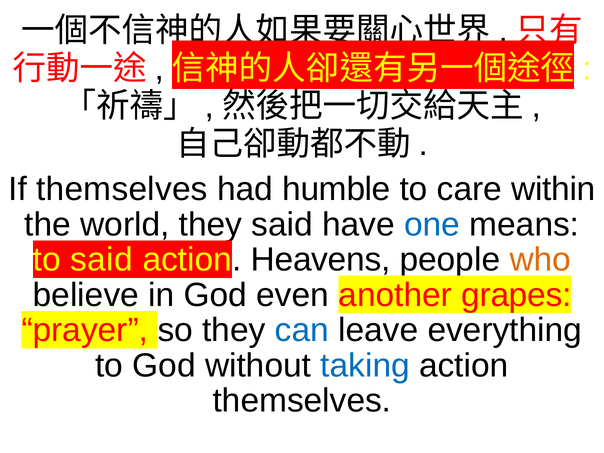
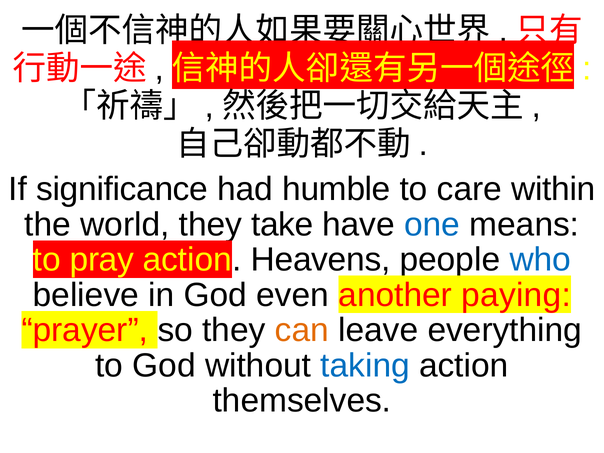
If themselves: themselves -> significance
they said: said -> take
to said: said -> pray
who colour: orange -> blue
grapes: grapes -> paying
can colour: blue -> orange
